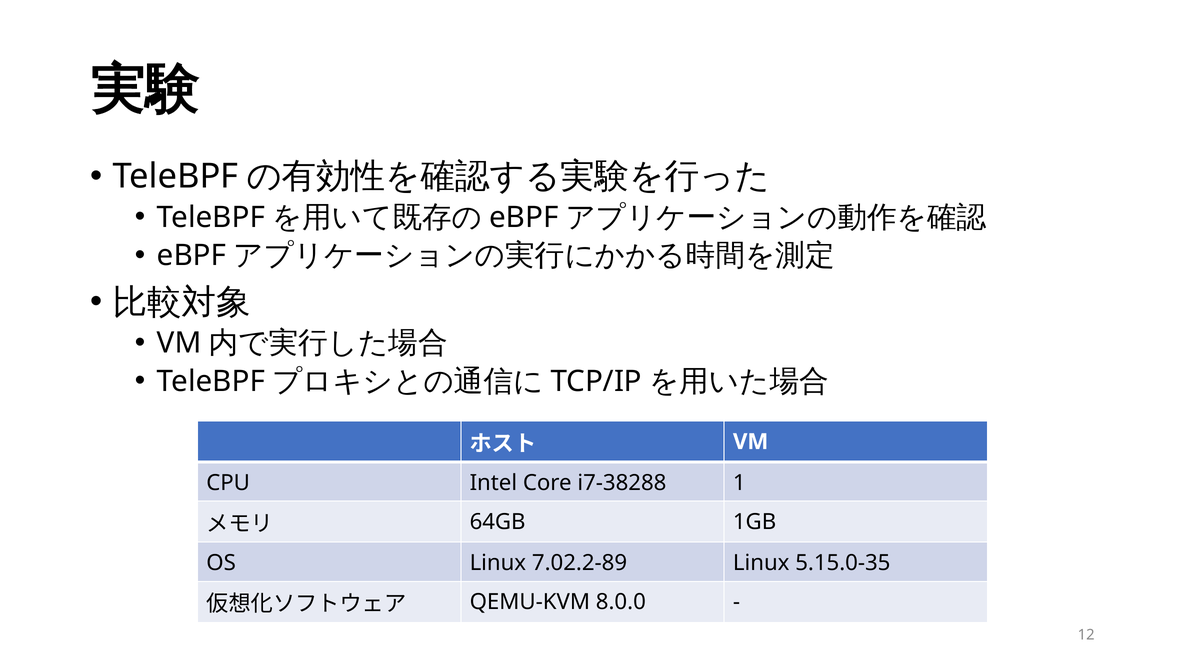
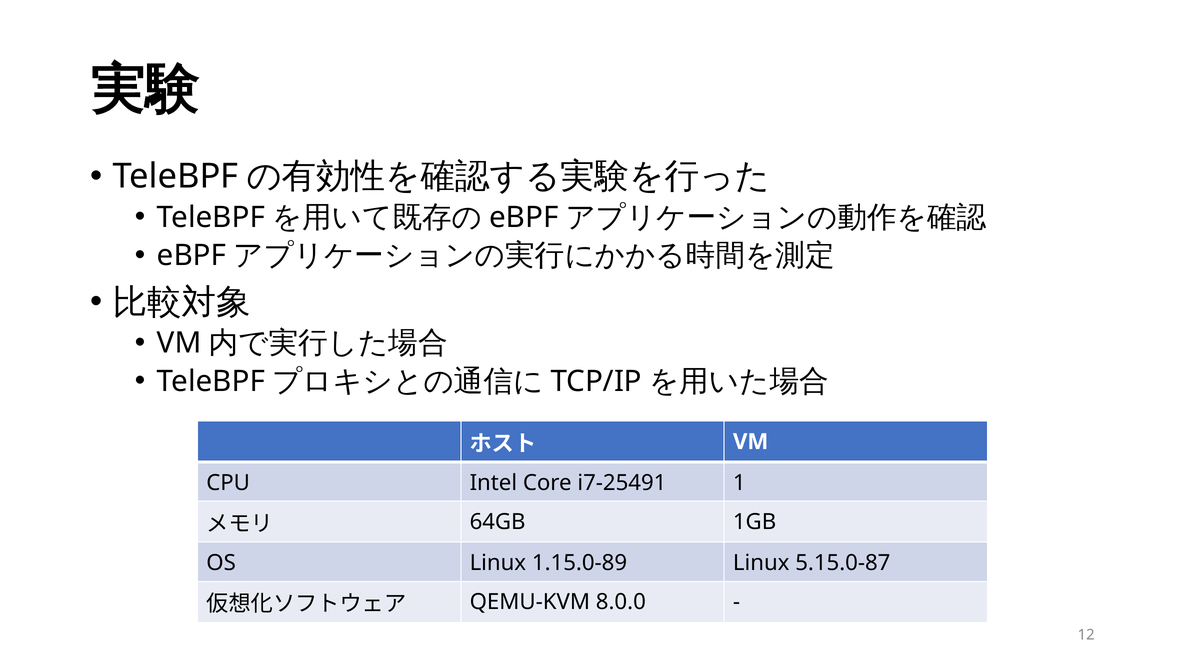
i7-38288: i7-38288 -> i7-25491
7.02.2-89: 7.02.2-89 -> 1.15.0-89
5.15.0-35: 5.15.0-35 -> 5.15.0-87
